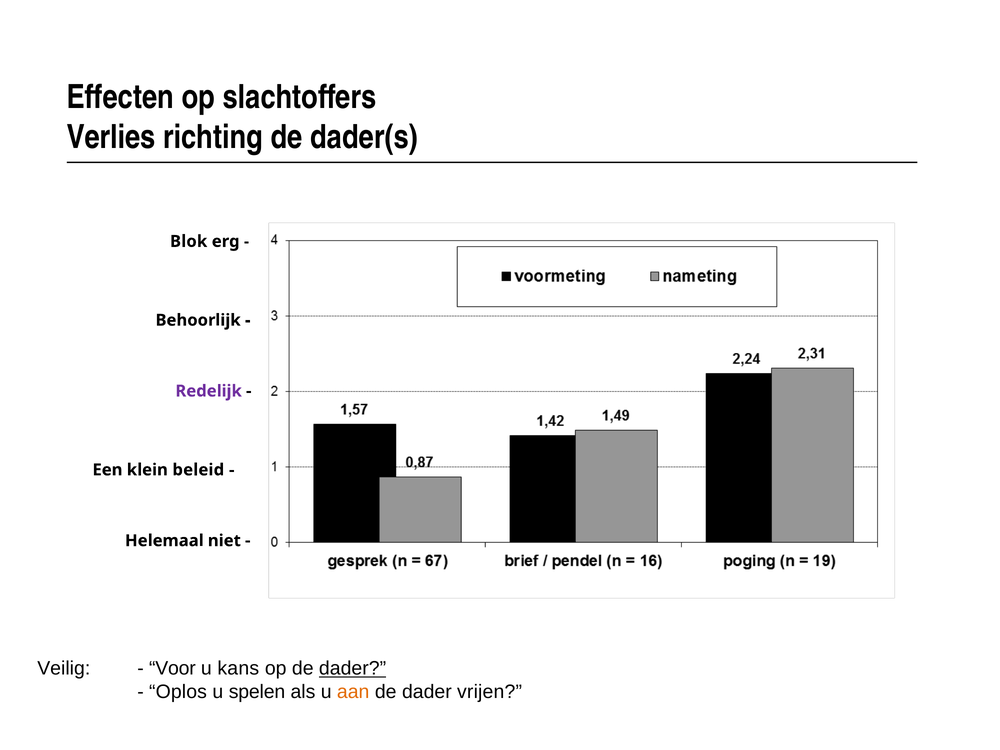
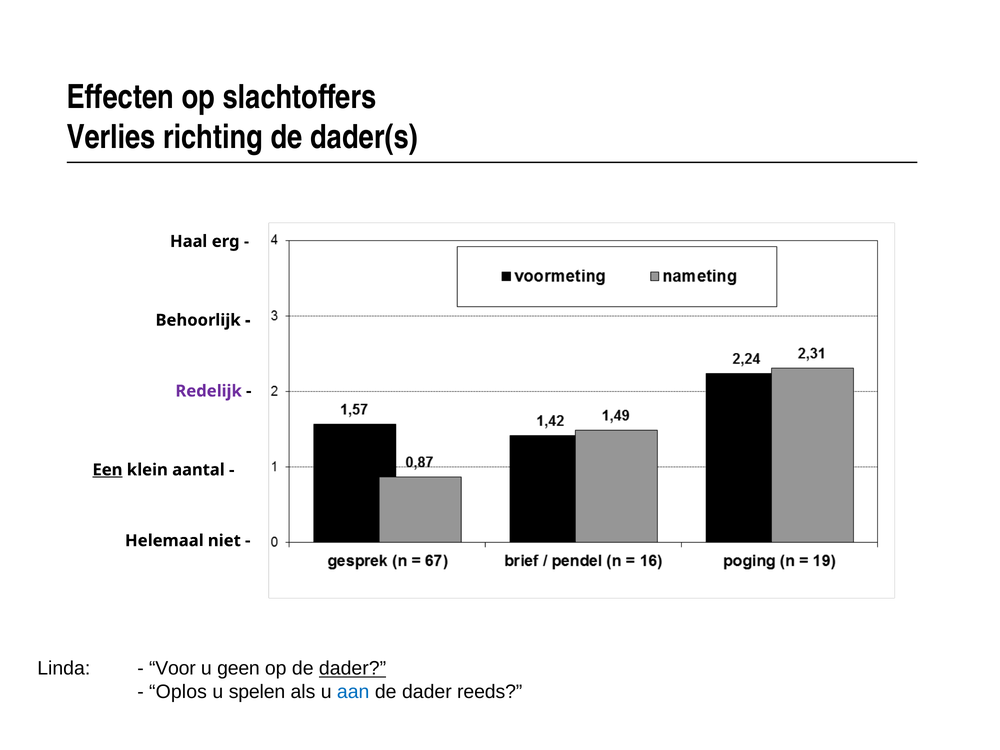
Blok: Blok -> Haal
Een underline: none -> present
beleid: beleid -> aantal
Veilig: Veilig -> Linda
kans: kans -> geen
aan colour: orange -> blue
vrijen: vrijen -> reeds
